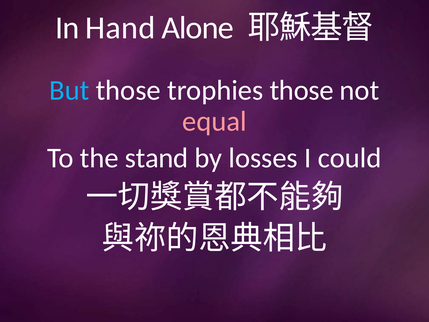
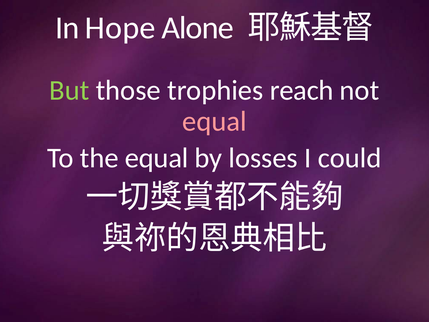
Hand: Hand -> Hope
But colour: light blue -> light green
trophies those: those -> reach
the stand: stand -> equal
